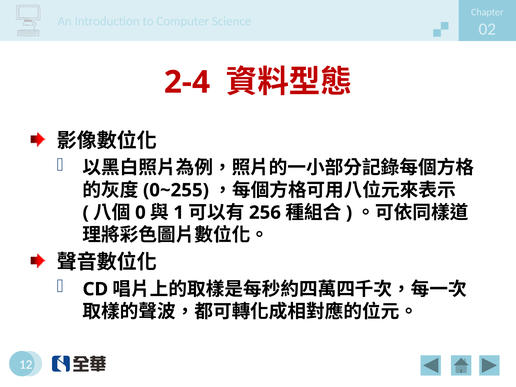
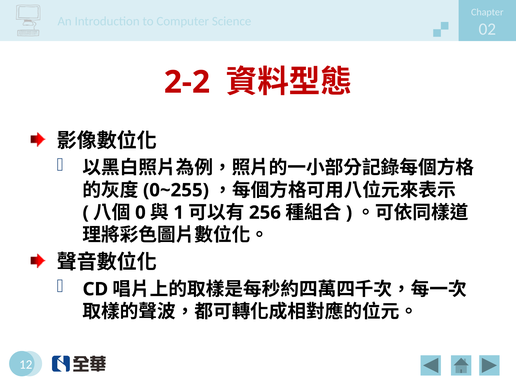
2-4: 2-4 -> 2-2
